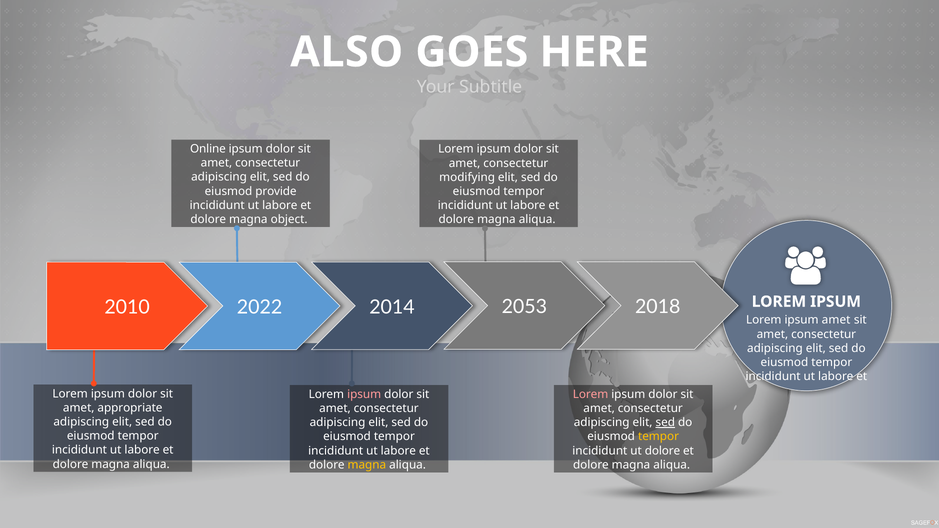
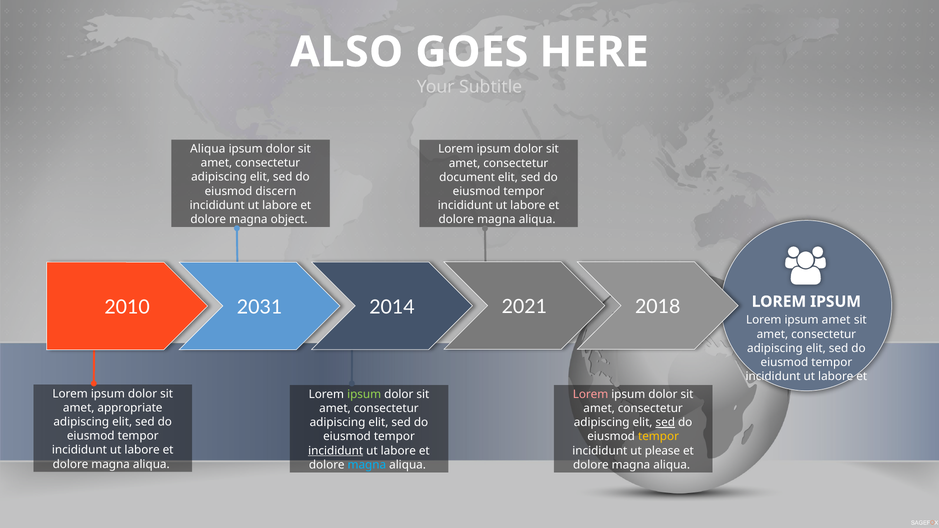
Online at (208, 149): Online -> Aliqua
modifying: modifying -> document
provide: provide -> discern
2022: 2022 -> 2031
2053: 2053 -> 2021
ipsum at (364, 395) colour: pink -> light green
incididunt at (336, 451) underline: none -> present
ut dolore: dolore -> please
magna at (367, 465) colour: yellow -> light blue
